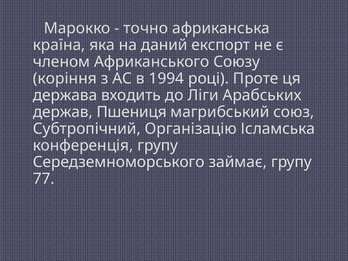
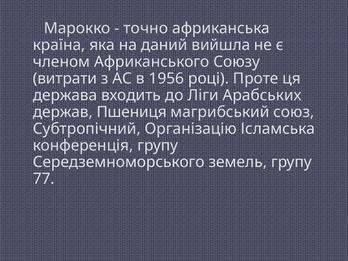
експорт: експорт -> вийшла
коріння: коріння -> витрати
1994: 1994 -> 1956
займає: займає -> земель
